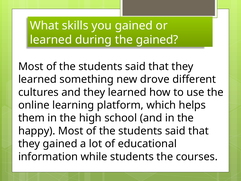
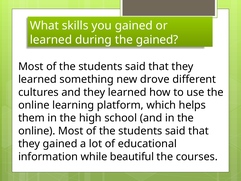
happy at (37, 131): happy -> online
while students: students -> beautiful
